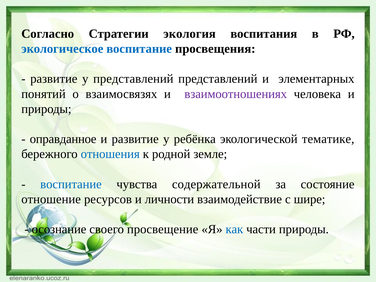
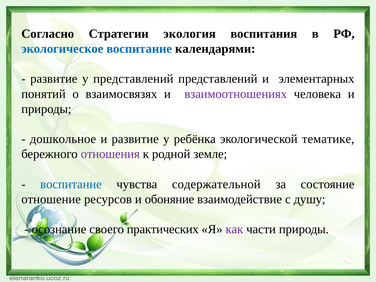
просвещения: просвещения -> календарями
оправданное: оправданное -> дошкольное
отношения colour: blue -> purple
личности: личности -> обоняние
шире: шире -> душу
просвещение: просвещение -> практических
как colour: blue -> purple
